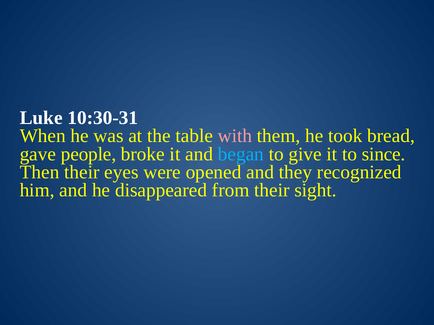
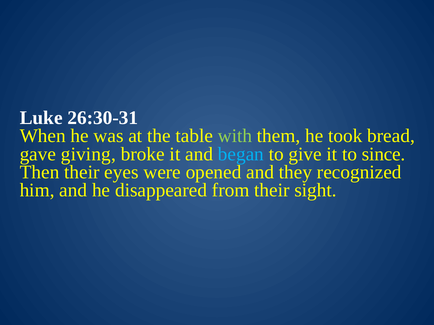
10:30-31: 10:30-31 -> 26:30-31
with colour: pink -> light green
people: people -> giving
